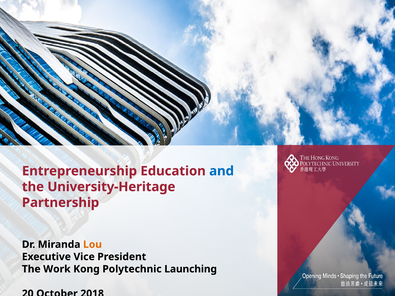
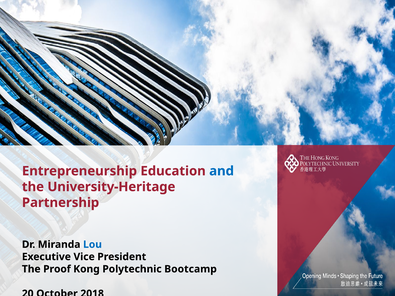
Lou colour: orange -> blue
Work: Work -> Proof
Launching: Launching -> Bootcamp
